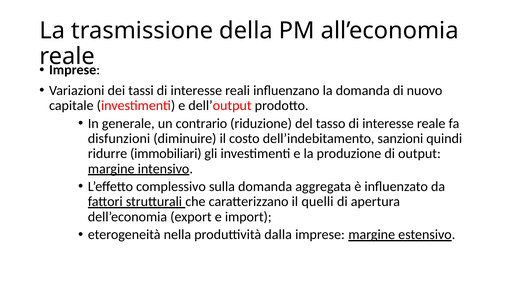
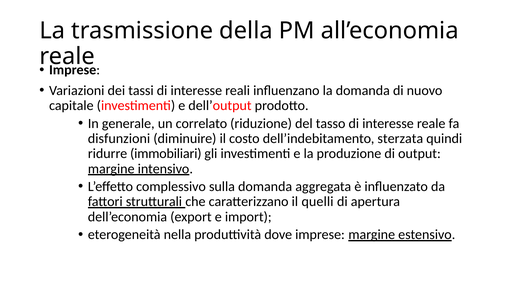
contrario: contrario -> correlato
sanzioni: sanzioni -> sterzata
dalla: dalla -> dove
